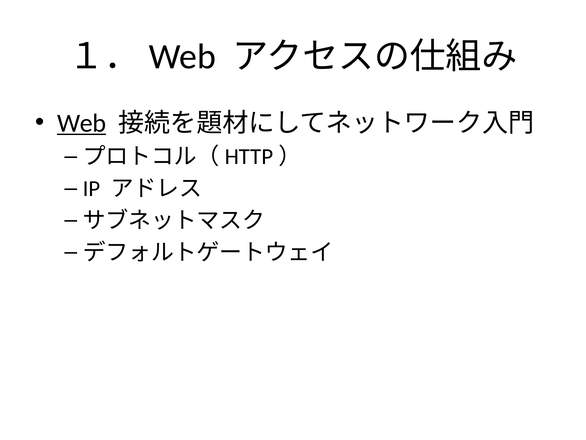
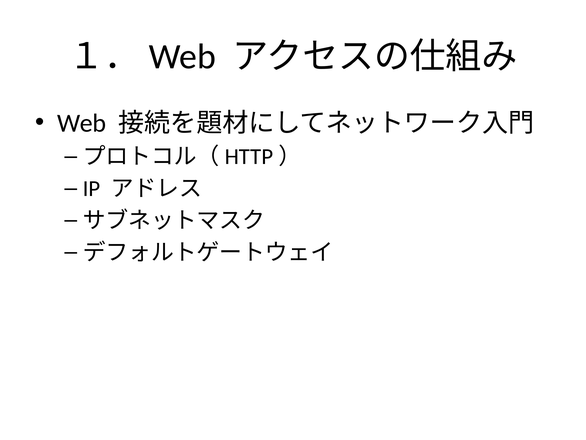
Web underline: present -> none
